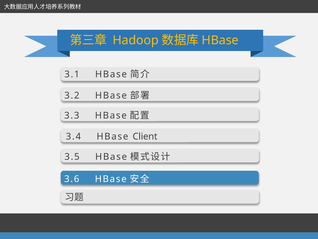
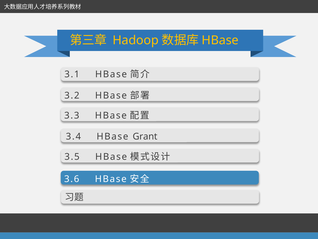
Client: Client -> Grant
